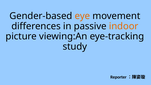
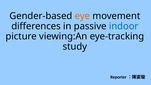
indoor colour: orange -> blue
